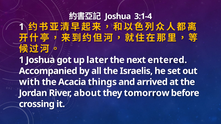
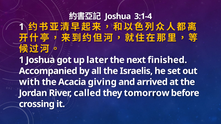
entered: entered -> finished
things: things -> giving
about: about -> called
